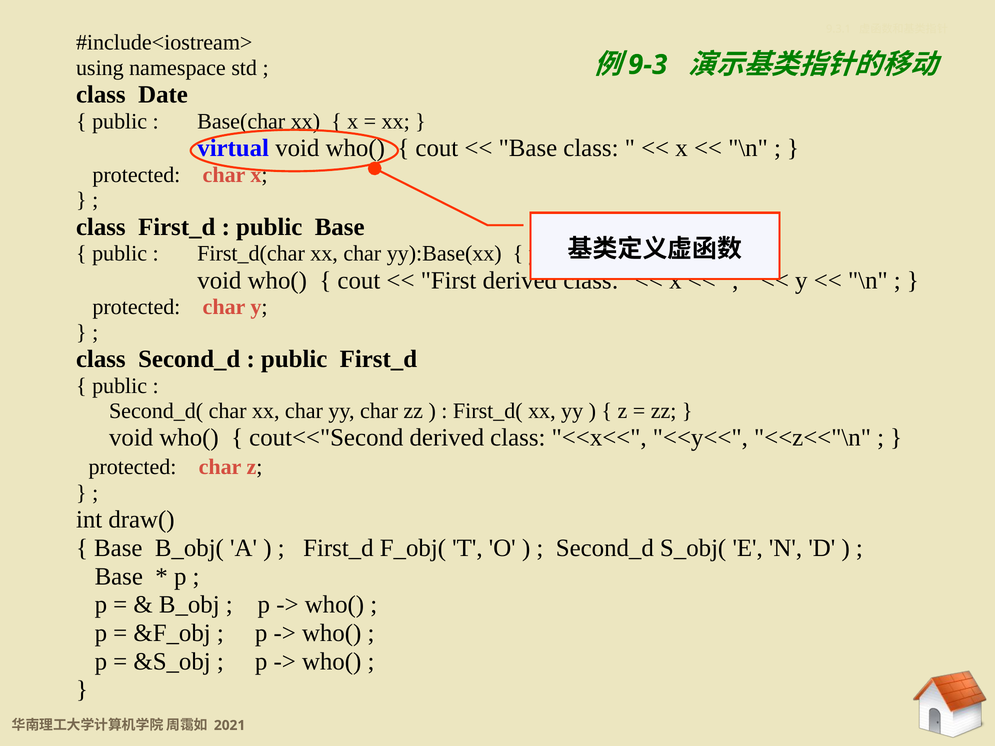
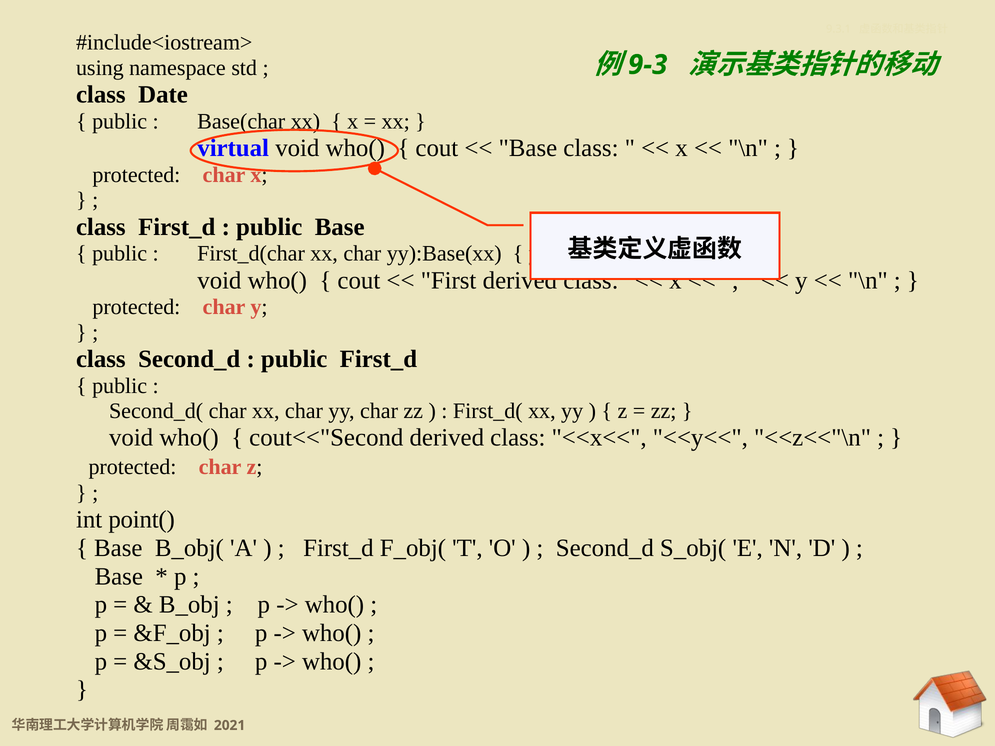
draw(: draw( -> point(
